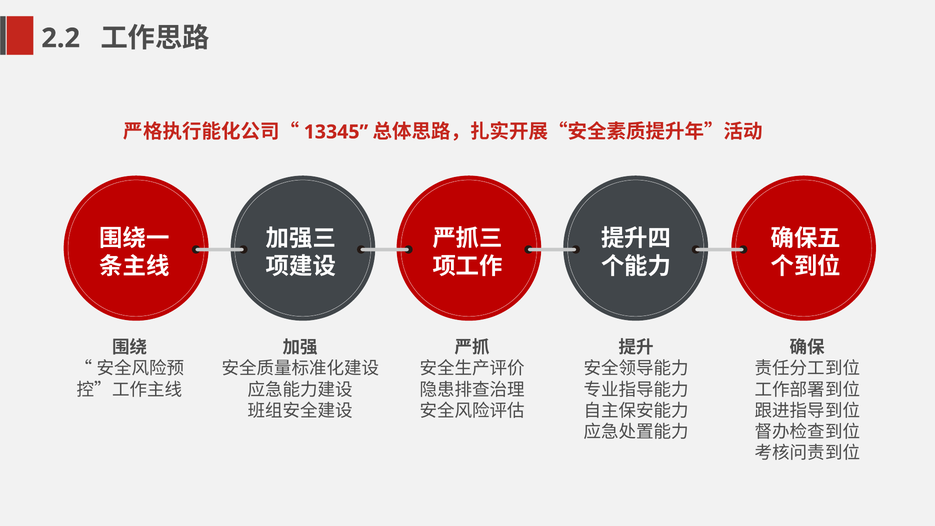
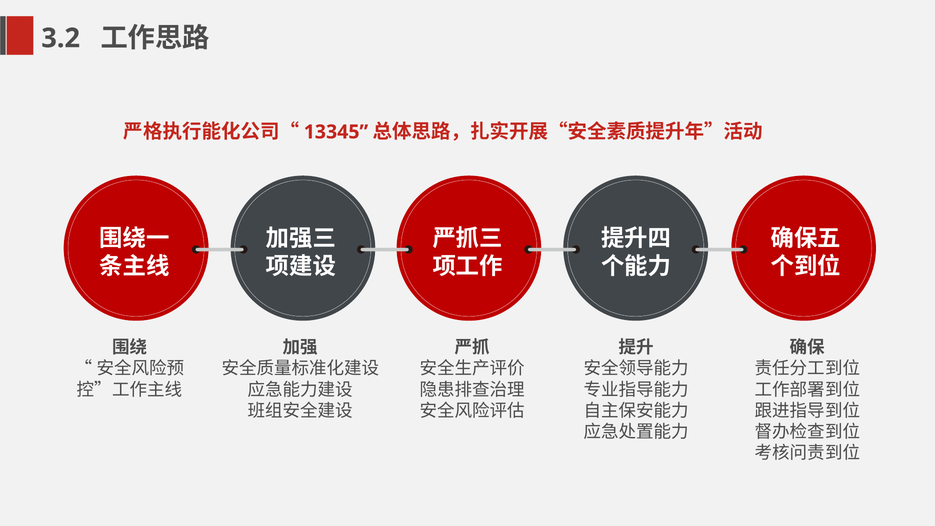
2.2: 2.2 -> 3.2
